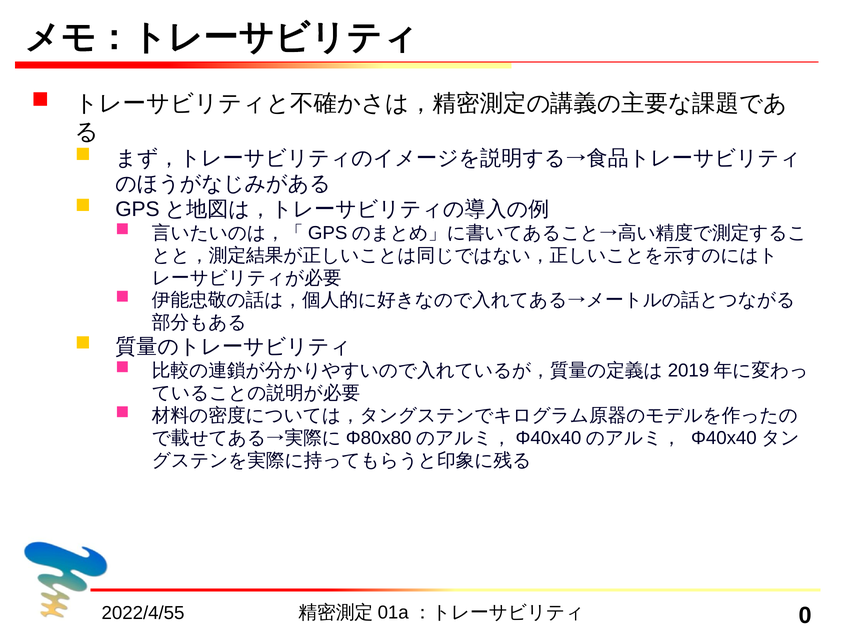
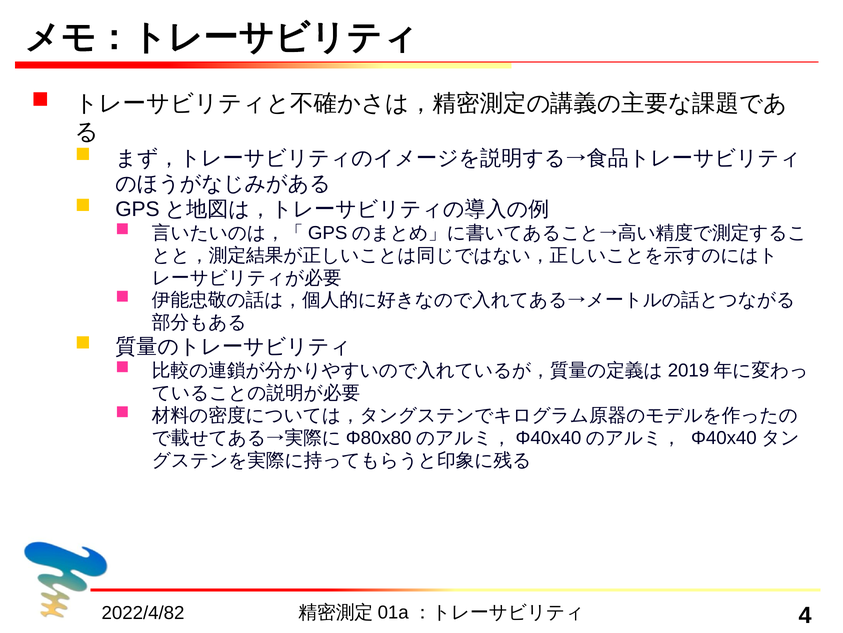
2022/4/55: 2022/4/55 -> 2022/4/82
0: 0 -> 4
